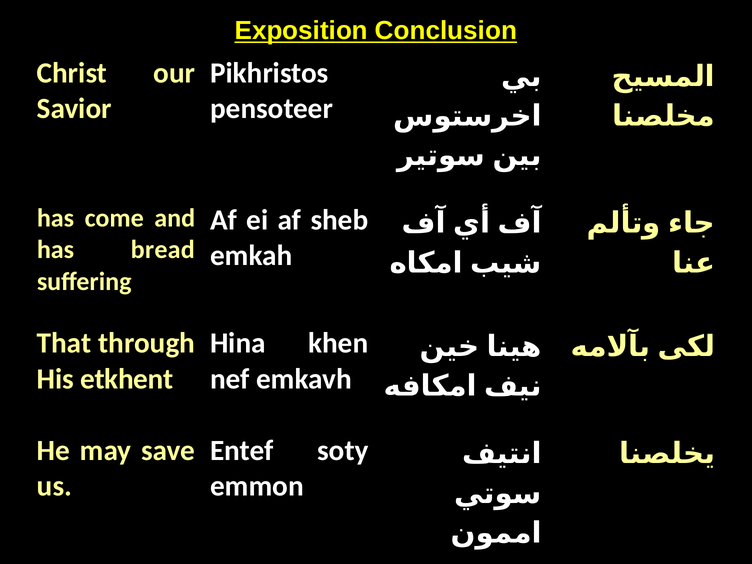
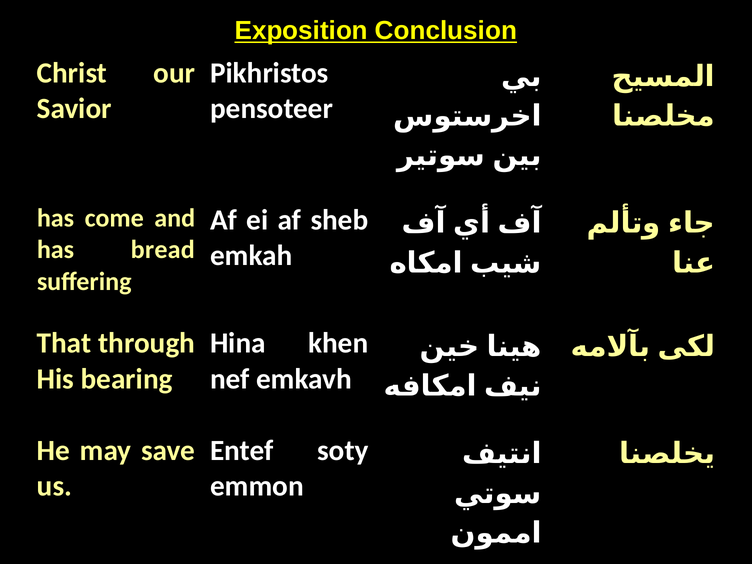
etkhent: etkhent -> bearing
